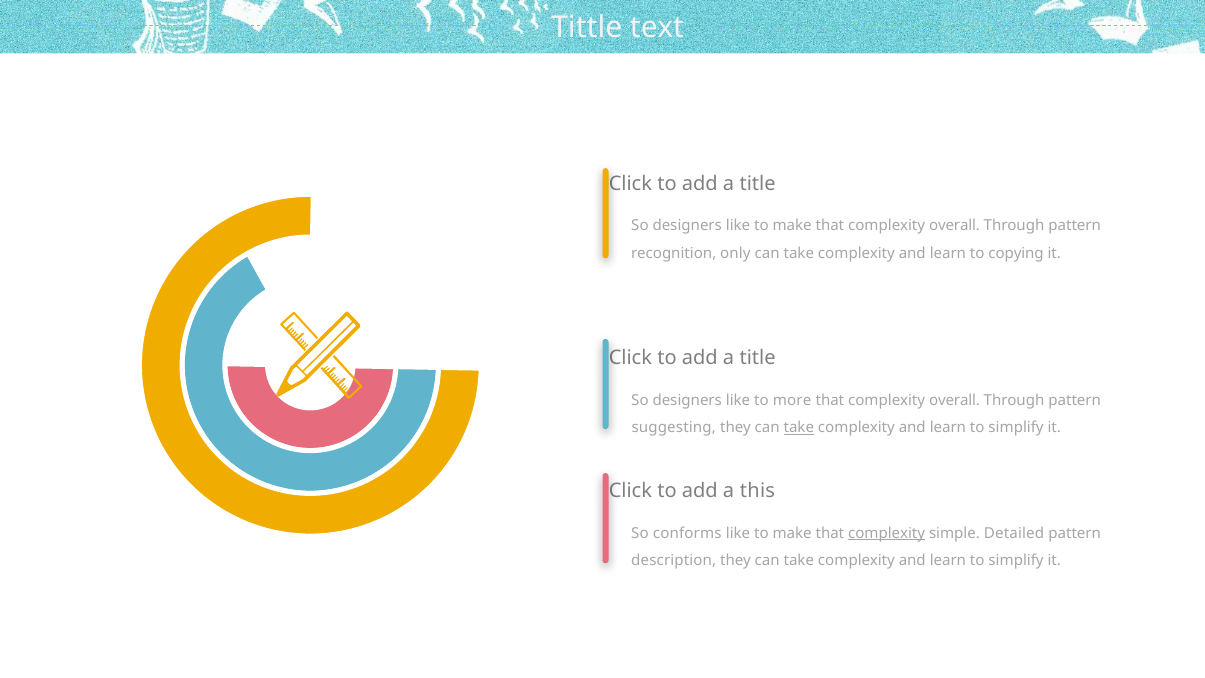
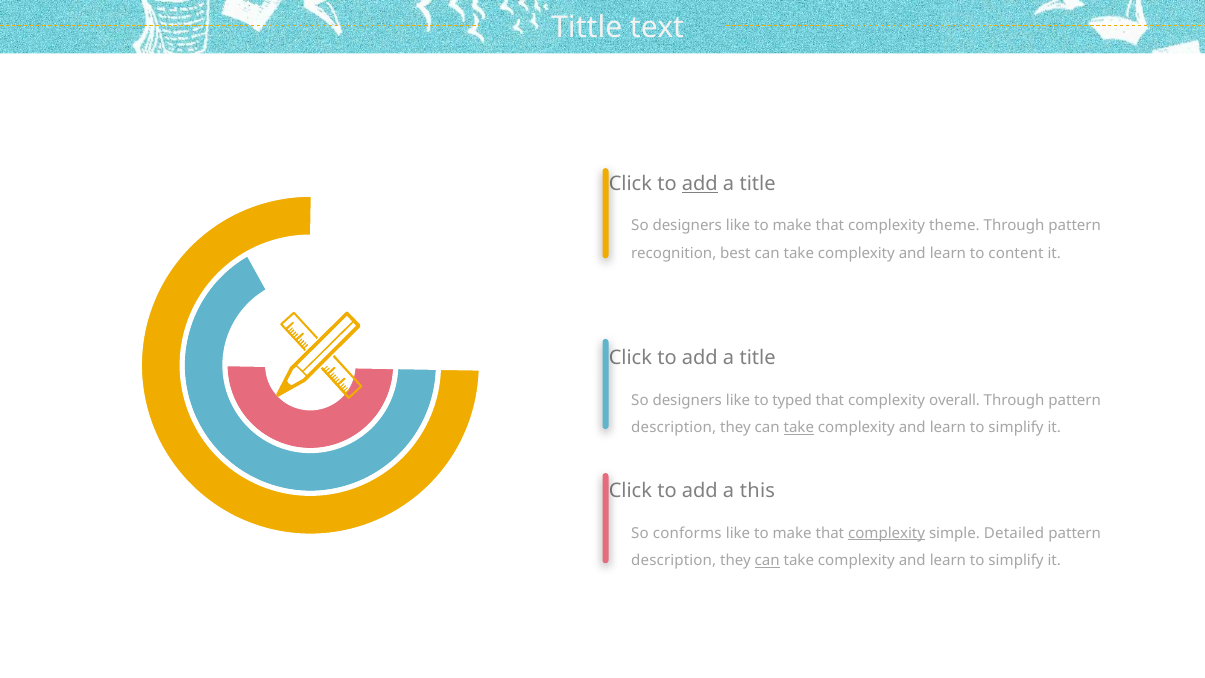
add at (700, 184) underline: none -> present
make that complexity overall: overall -> theme
only: only -> best
copying: copying -> content
more: more -> typed
suggesting at (674, 428): suggesting -> description
can at (767, 561) underline: none -> present
